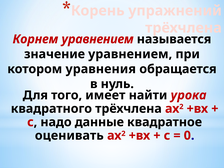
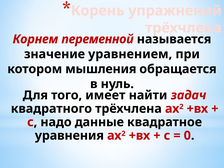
Корнем уравнением: уравнением -> переменной
уравнения: уравнения -> мышления
урока: урока -> задач
оценивать: оценивать -> уравнения
